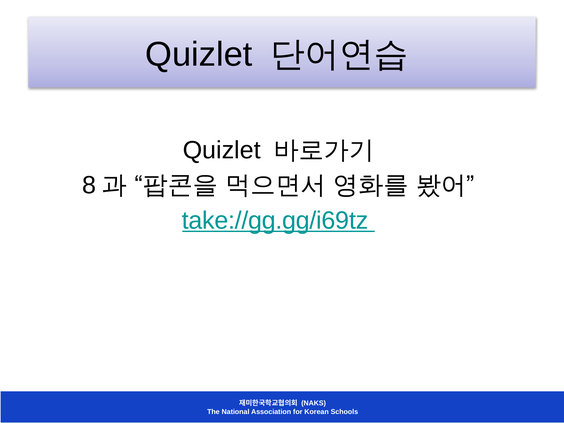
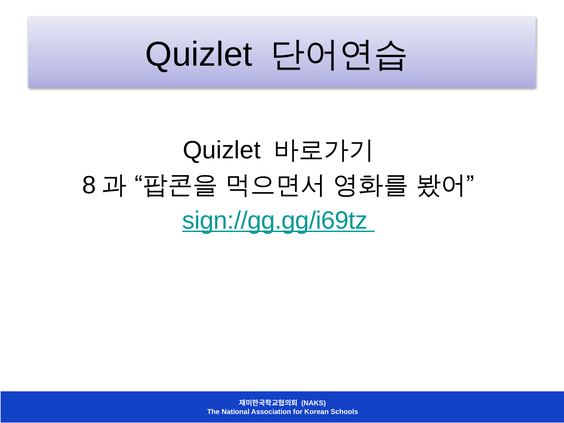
take://gg.gg/i69tz: take://gg.gg/i69tz -> sign://gg.gg/i69tz
